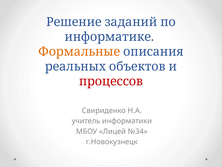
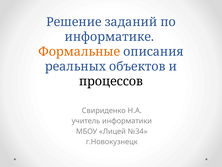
процессов colour: red -> black
